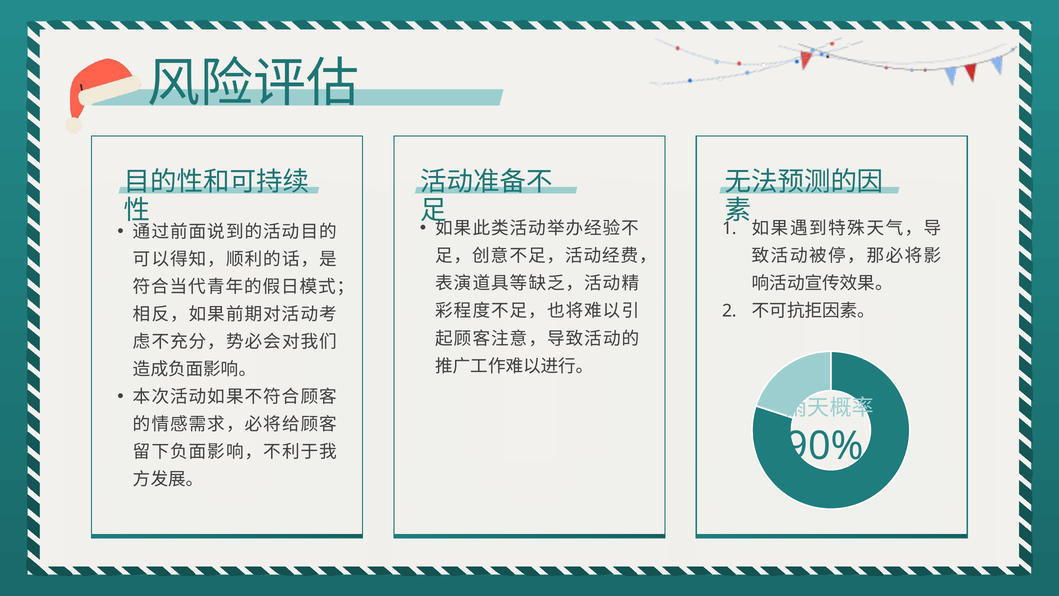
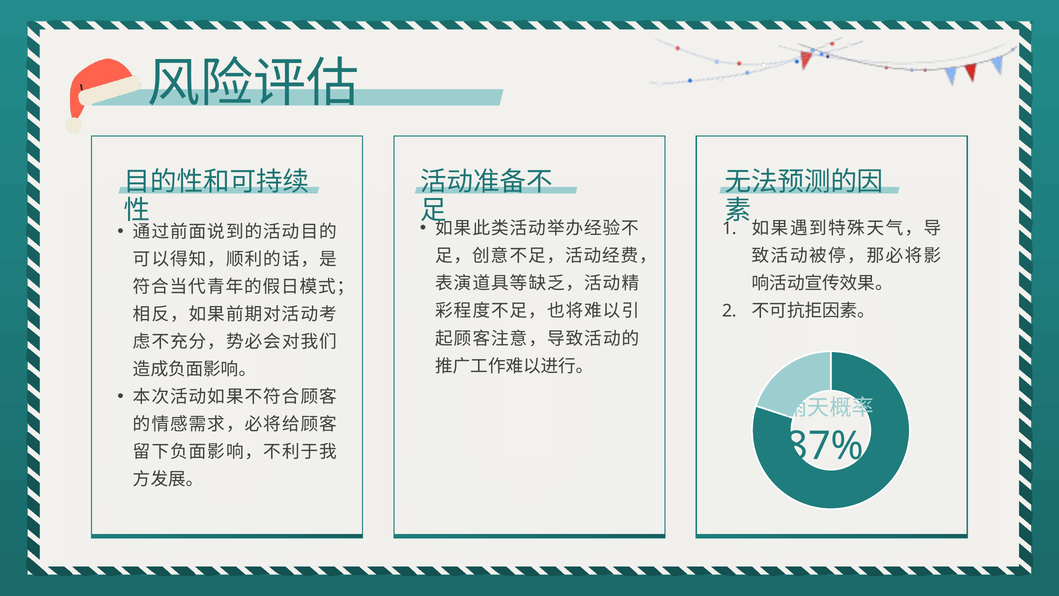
90%: 90% -> 87%
